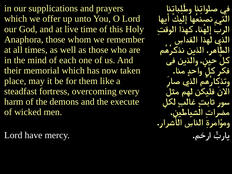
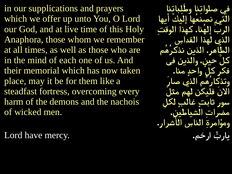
execute: execute -> nachois
